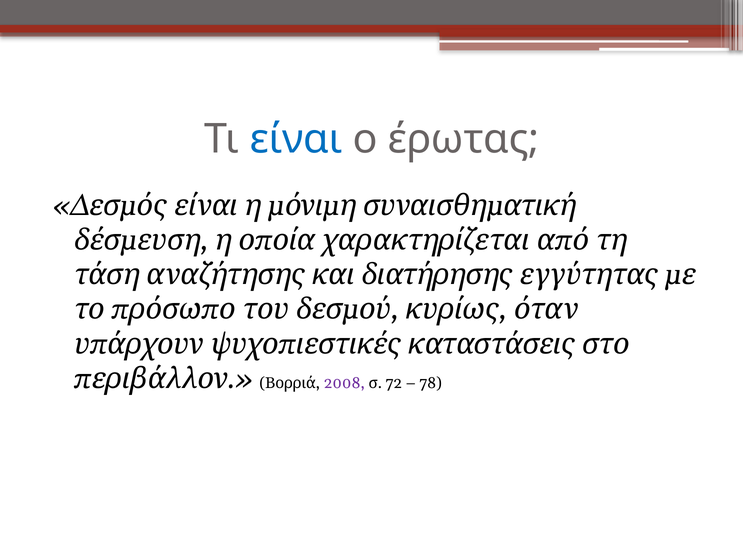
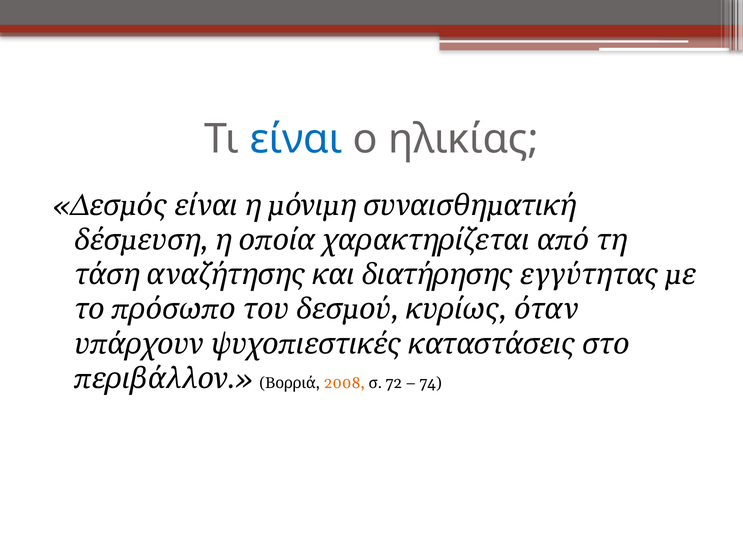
έρωτας: έρωτας -> ηλικίας
2008 colour: purple -> orange
78: 78 -> 74
